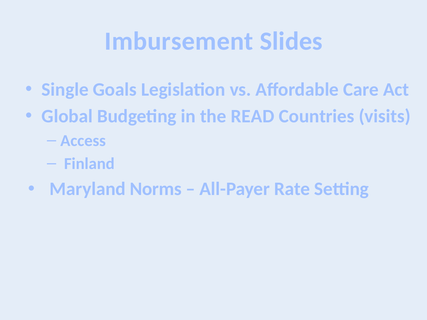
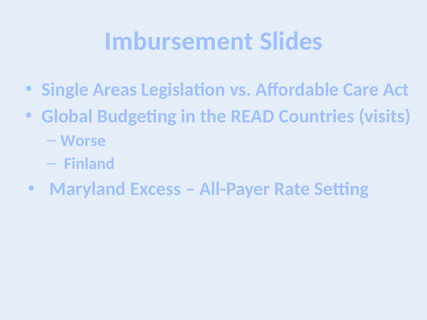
Goals: Goals -> Areas
Access: Access -> Worse
Norms: Norms -> Excess
